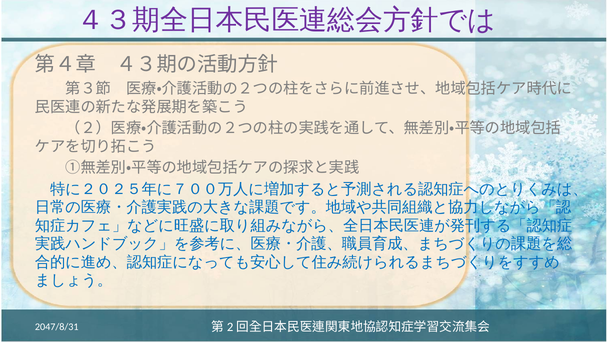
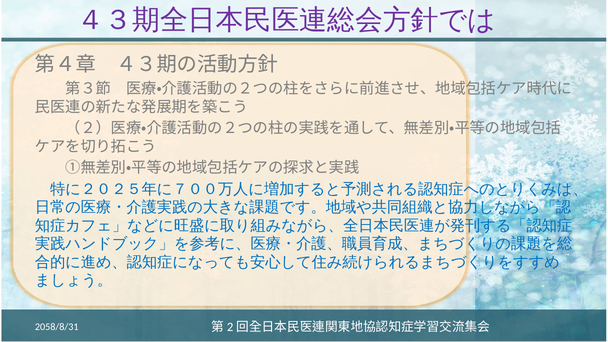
2047/8/31: 2047/8/31 -> 2058/8/31
